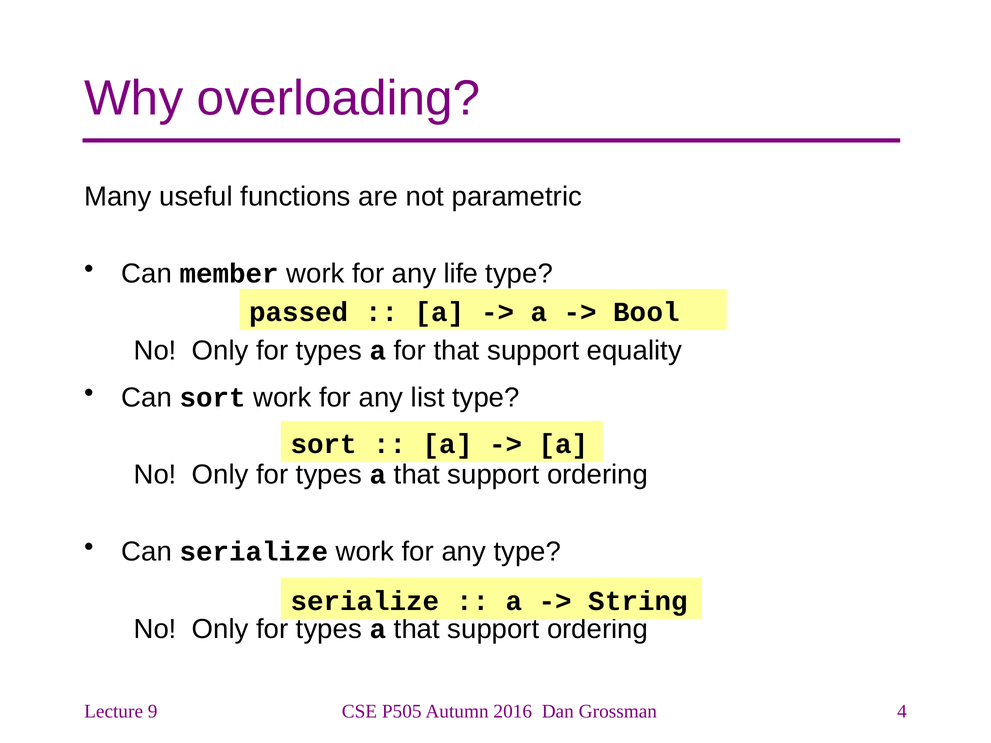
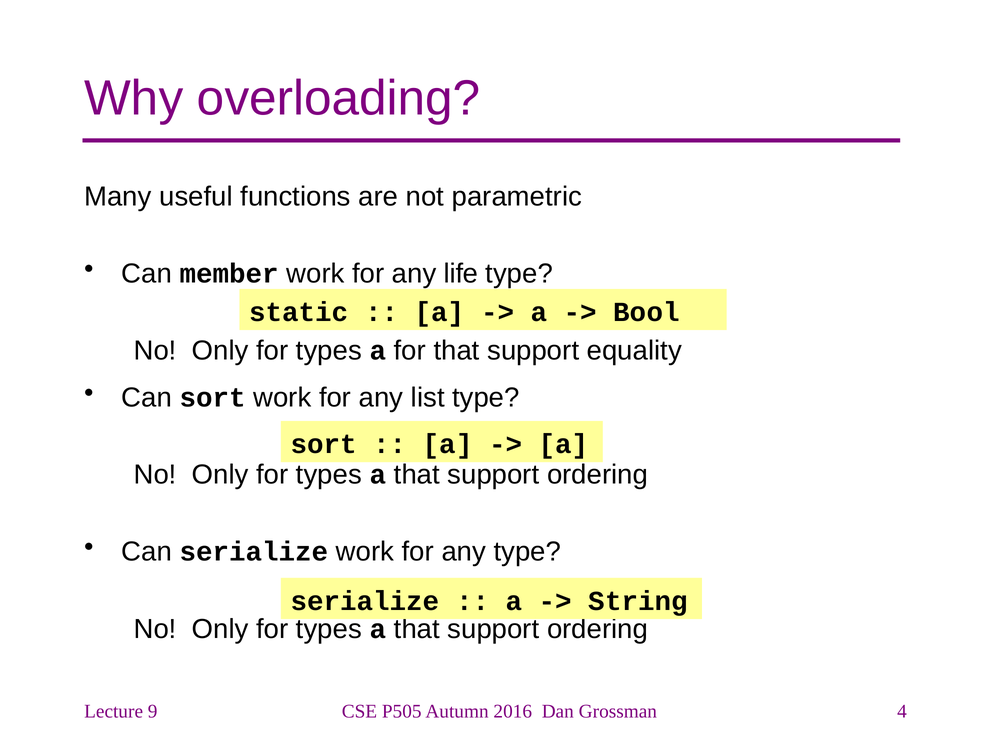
passed: passed -> static
